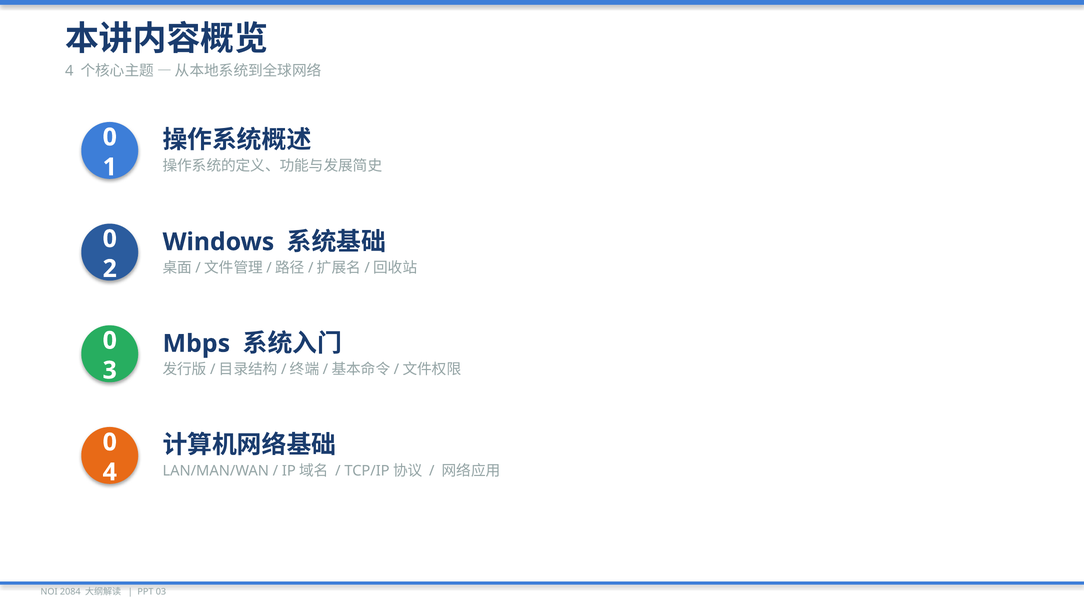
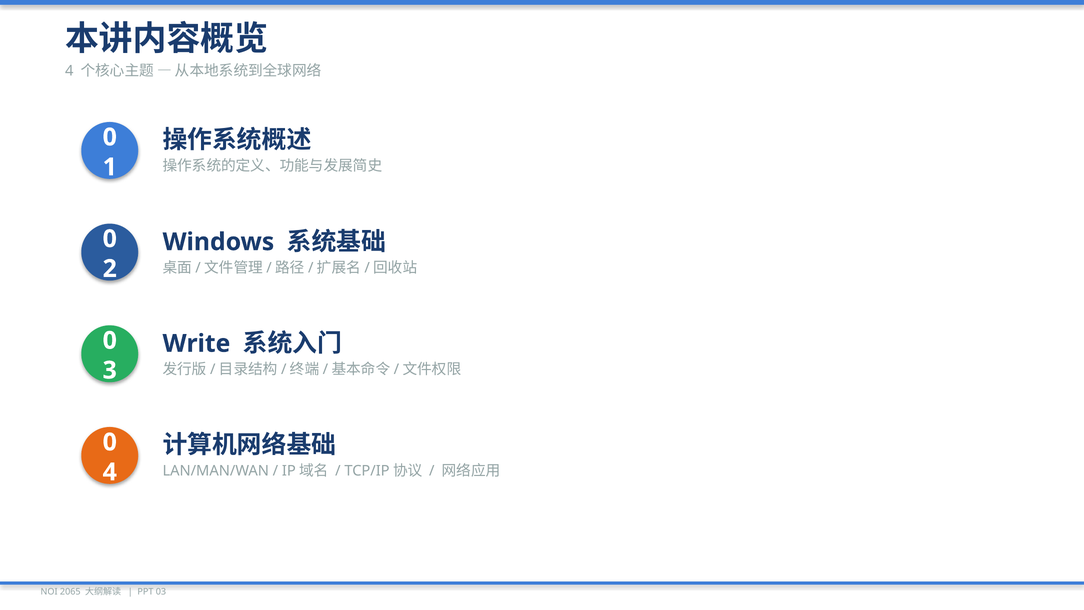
Mbps: Mbps -> Write
2084: 2084 -> 2065
